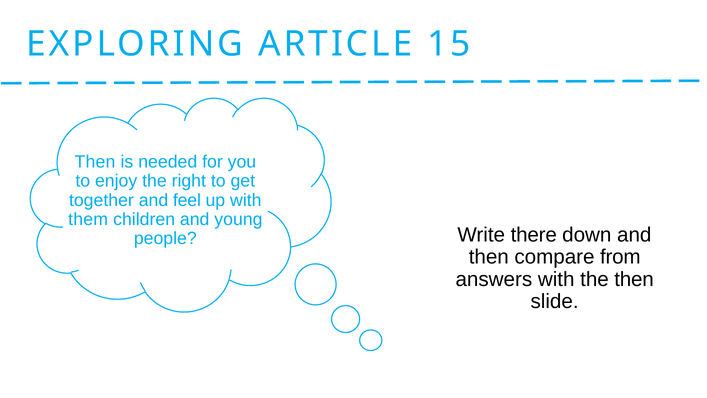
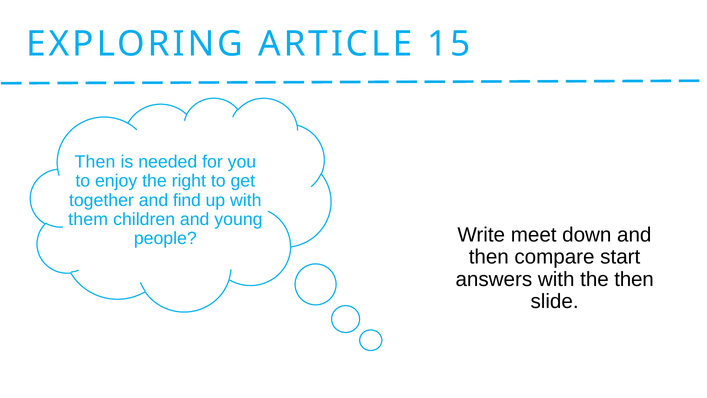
feel: feel -> find
there: there -> meet
from: from -> start
